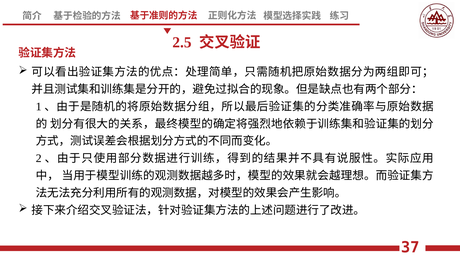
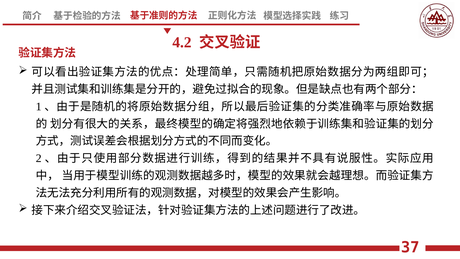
2.5: 2.5 -> 4.2
